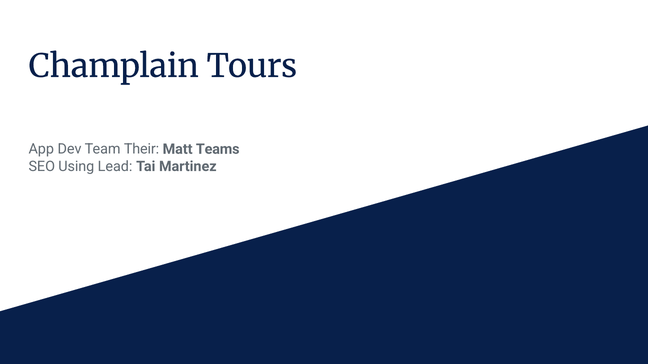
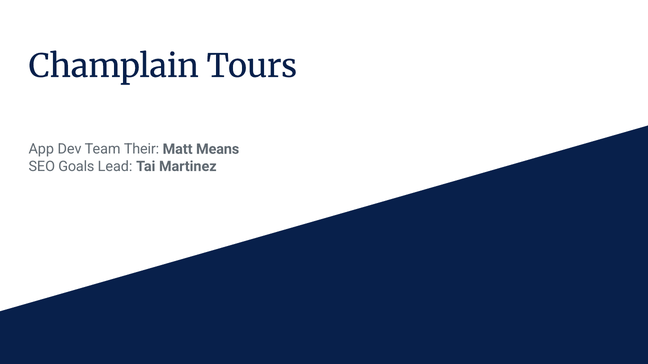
Teams: Teams -> Means
Using: Using -> Goals
